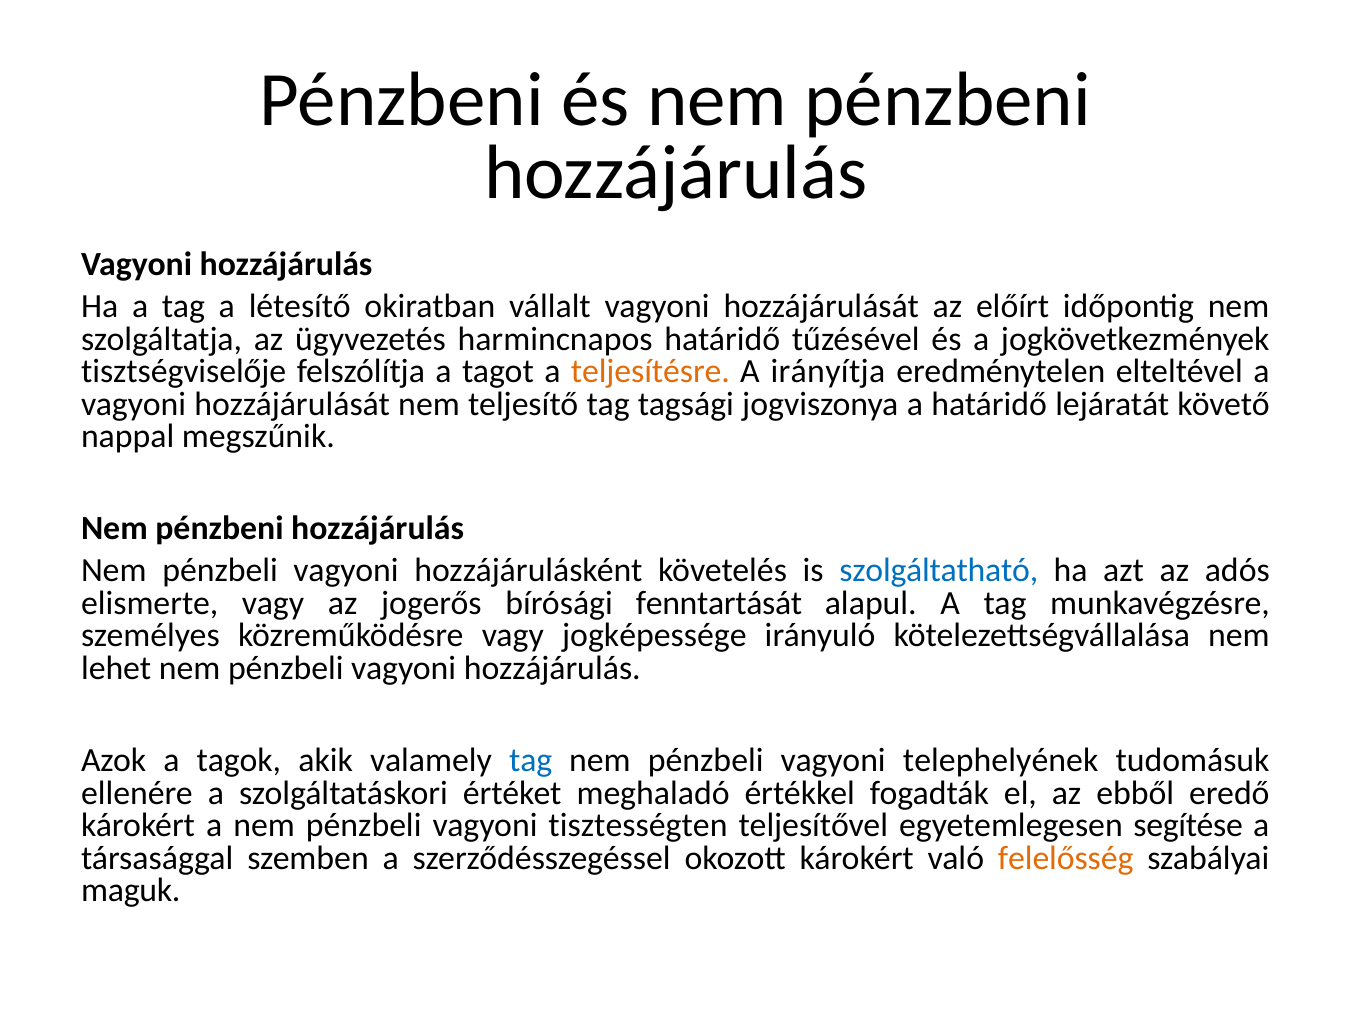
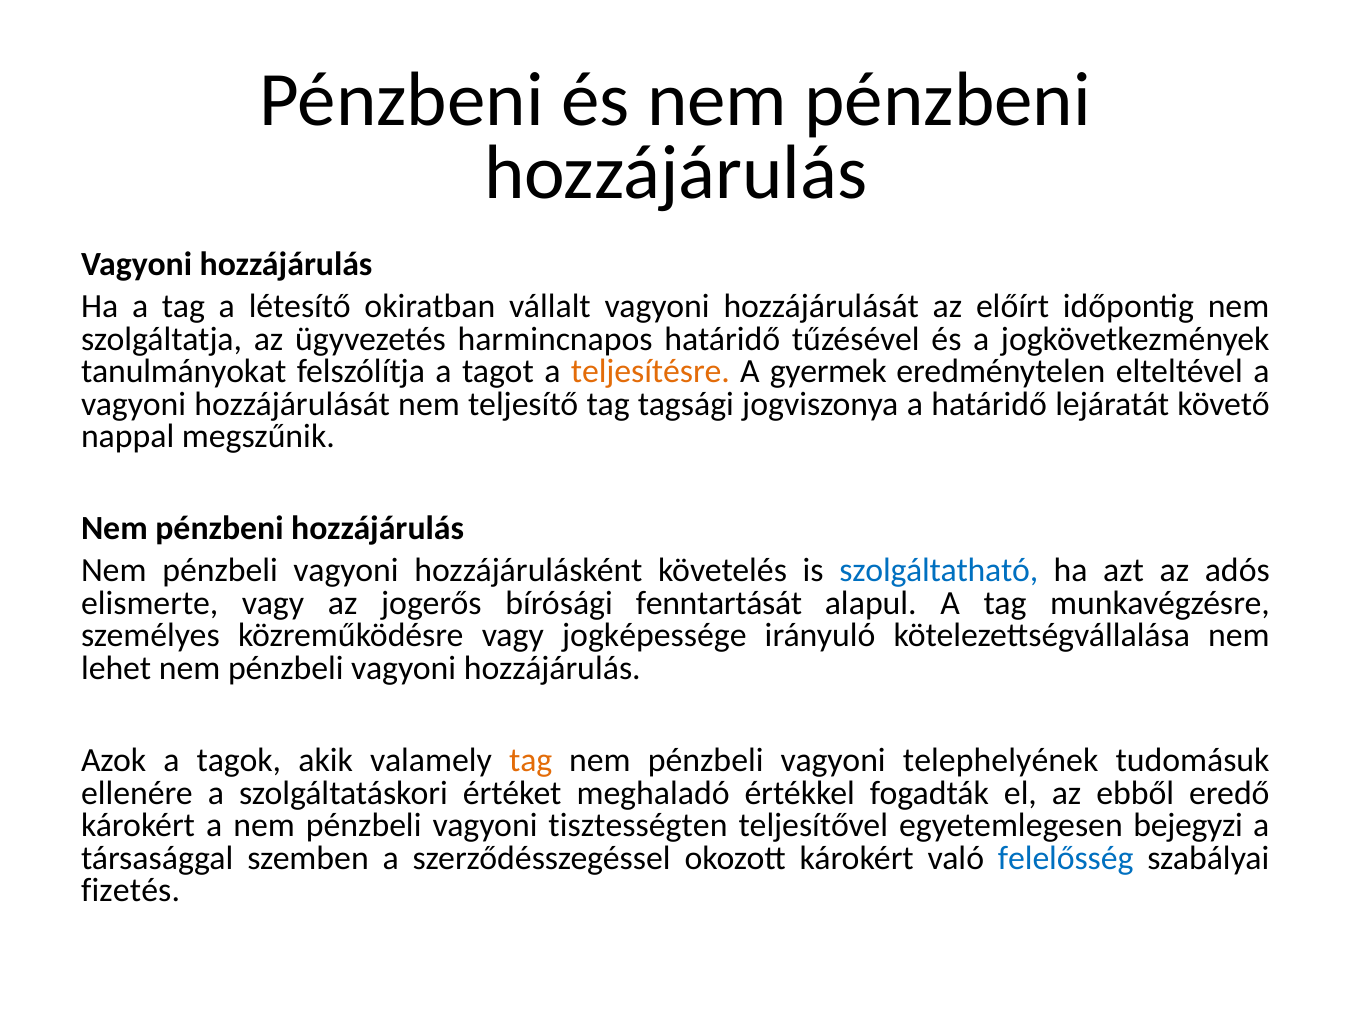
tisztségviselője: tisztségviselője -> tanulmányokat
irányítja: irányítja -> gyermek
tag at (531, 760) colour: blue -> orange
segítése: segítése -> bejegyzi
felelősség colour: orange -> blue
maguk: maguk -> fizetés
